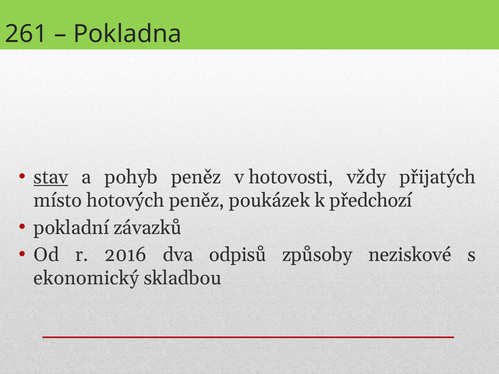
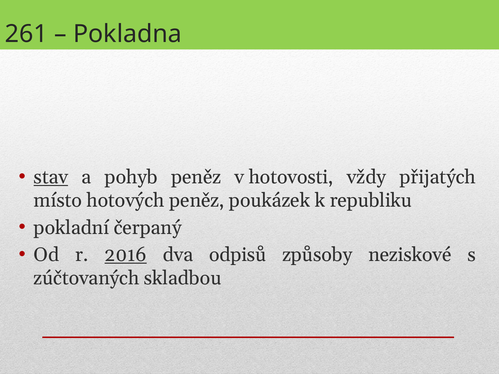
předchozí: předchozí -> republiku
závazků: závazků -> čerpaný
2016 underline: none -> present
ekonomický: ekonomický -> zúčtovaných
